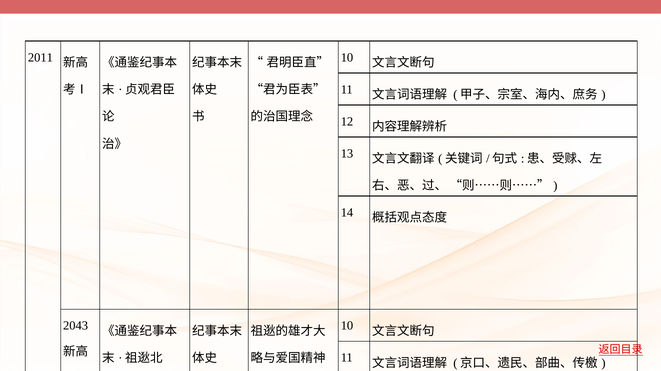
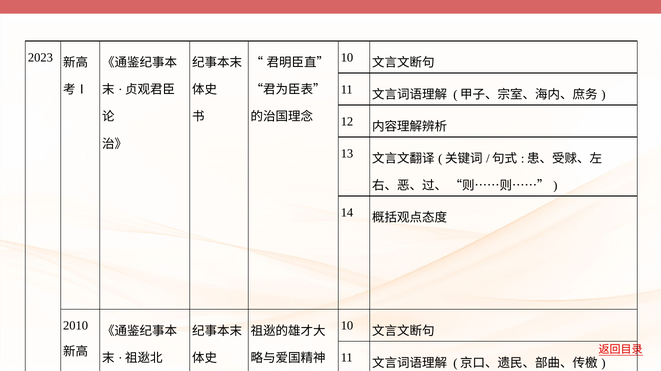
2011: 2011 -> 2023
2043: 2043 -> 2010
